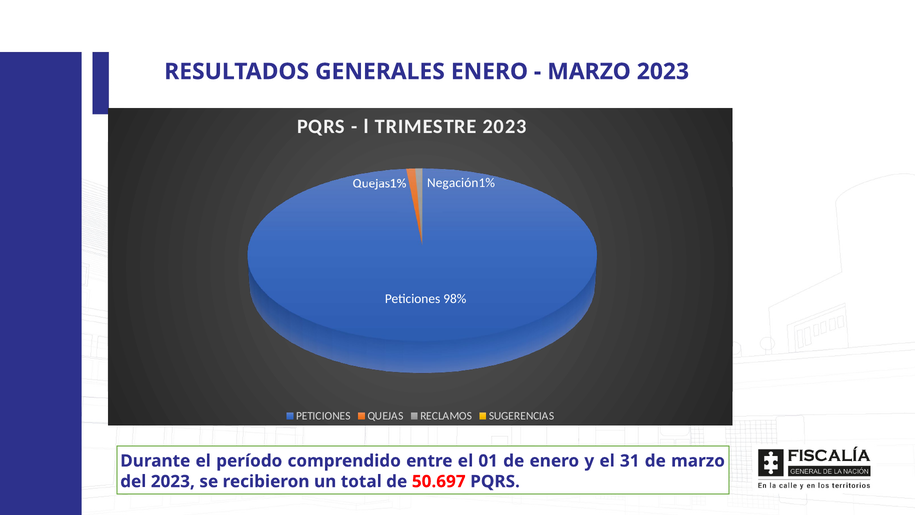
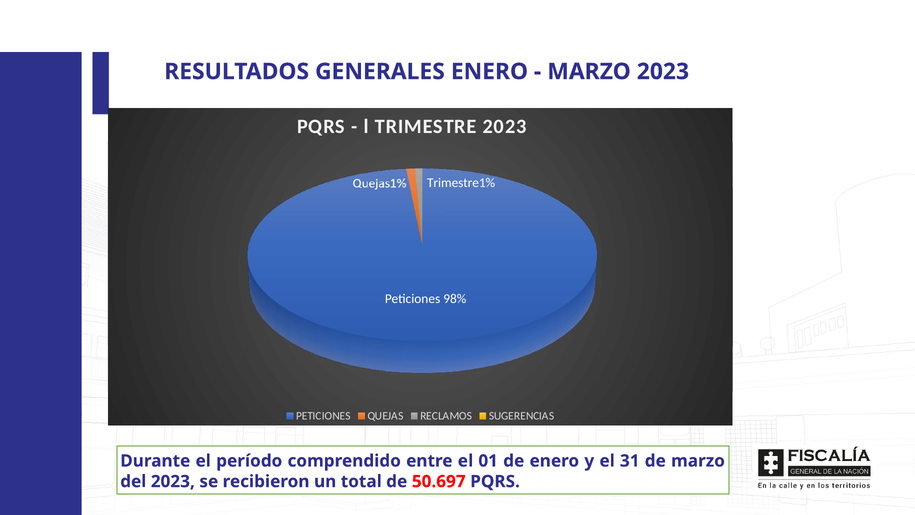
Negación1%: Negación1% -> Trimestre1%
